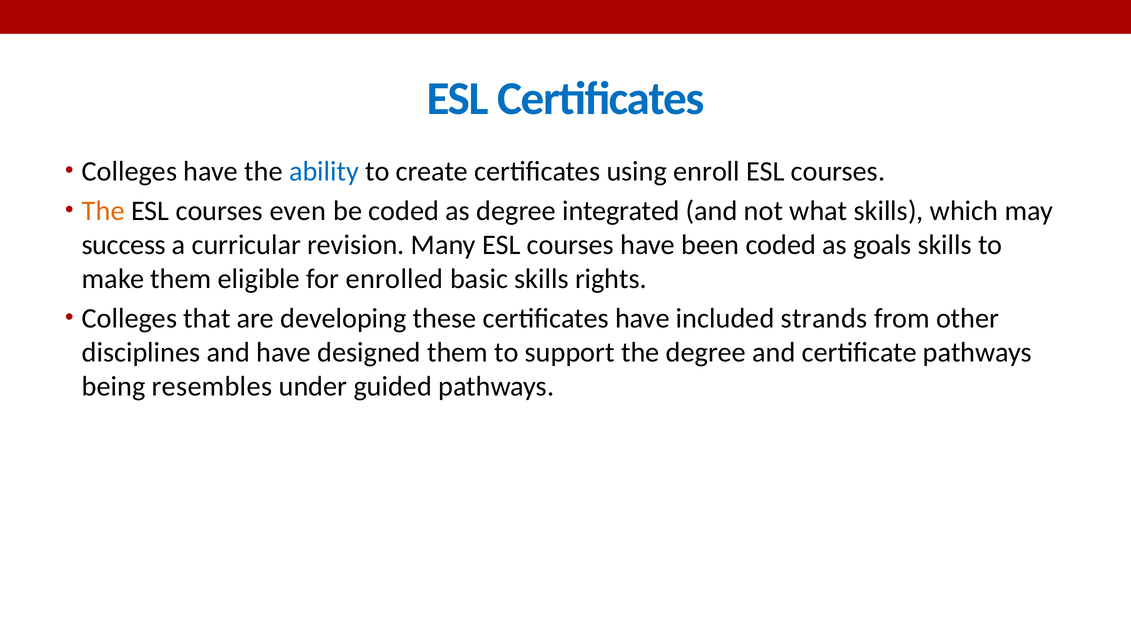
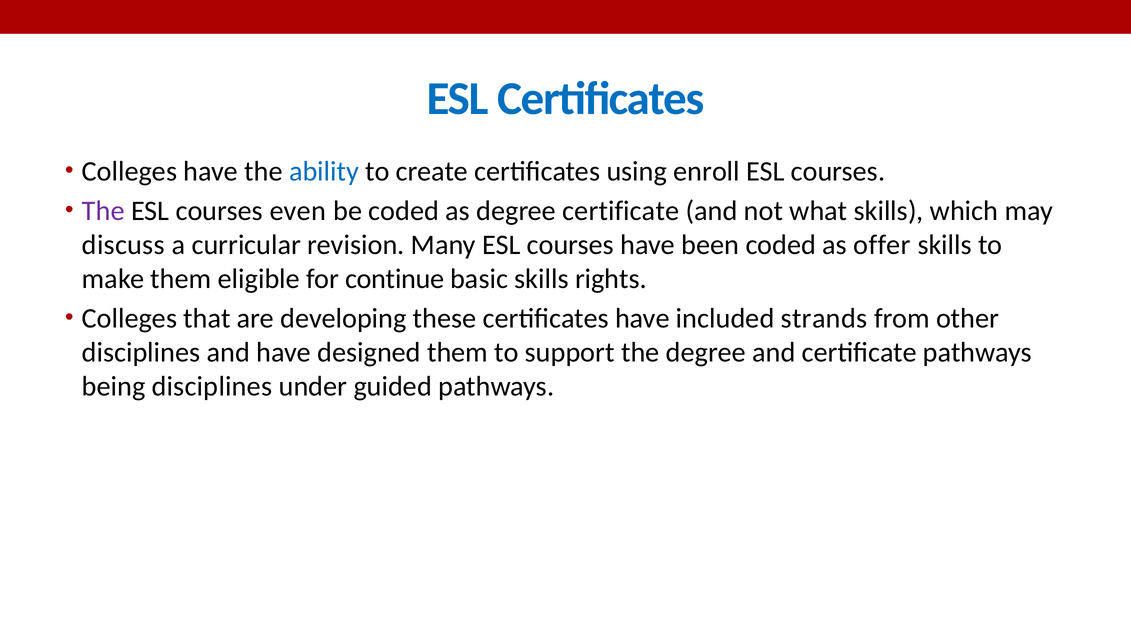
The at (103, 211) colour: orange -> purple
degree integrated: integrated -> certificate
success: success -> discuss
goals: goals -> offer
enrolled: enrolled -> continue
being resembles: resembles -> disciplines
